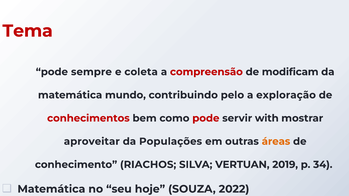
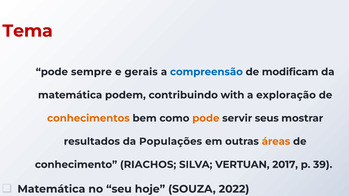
coleta: coleta -> gerais
compreensão colour: red -> blue
mundo: mundo -> podem
pelo: pelo -> with
conhecimentos colour: red -> orange
pode at (206, 118) colour: red -> orange
with: with -> seus
aproveitar: aproveitar -> resultados
2019: 2019 -> 2017
34: 34 -> 39
